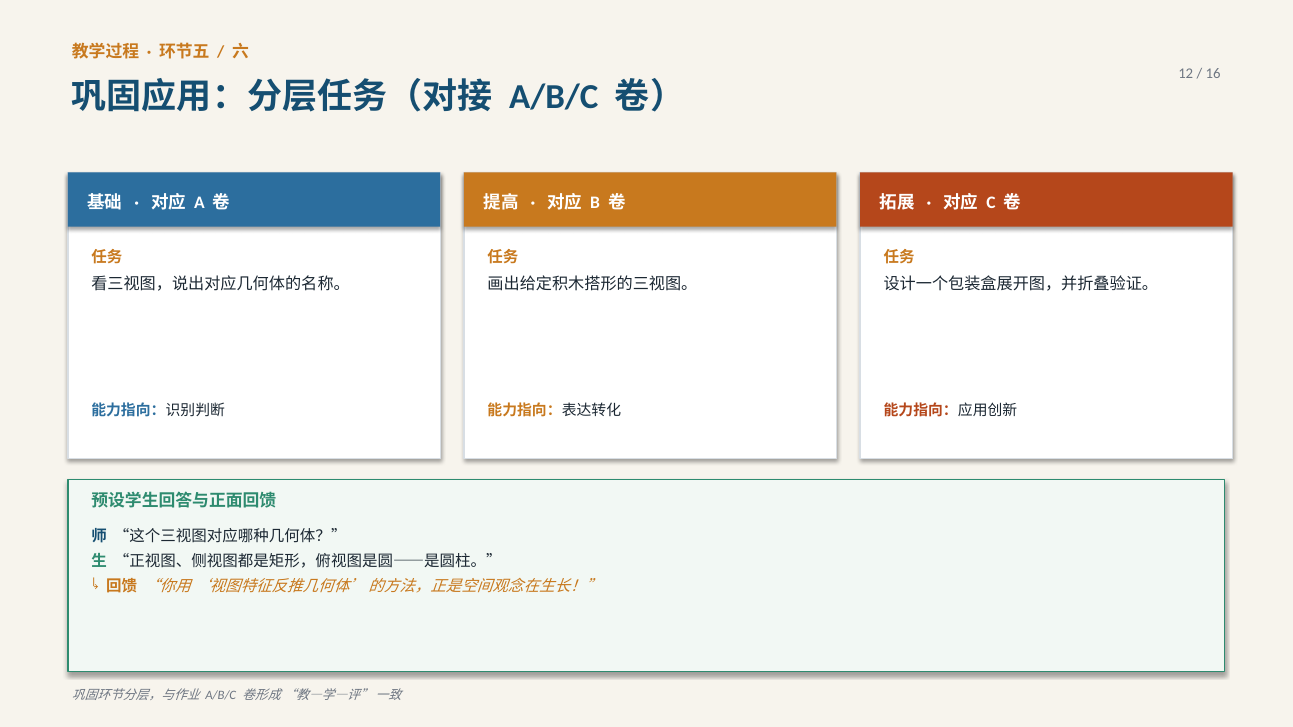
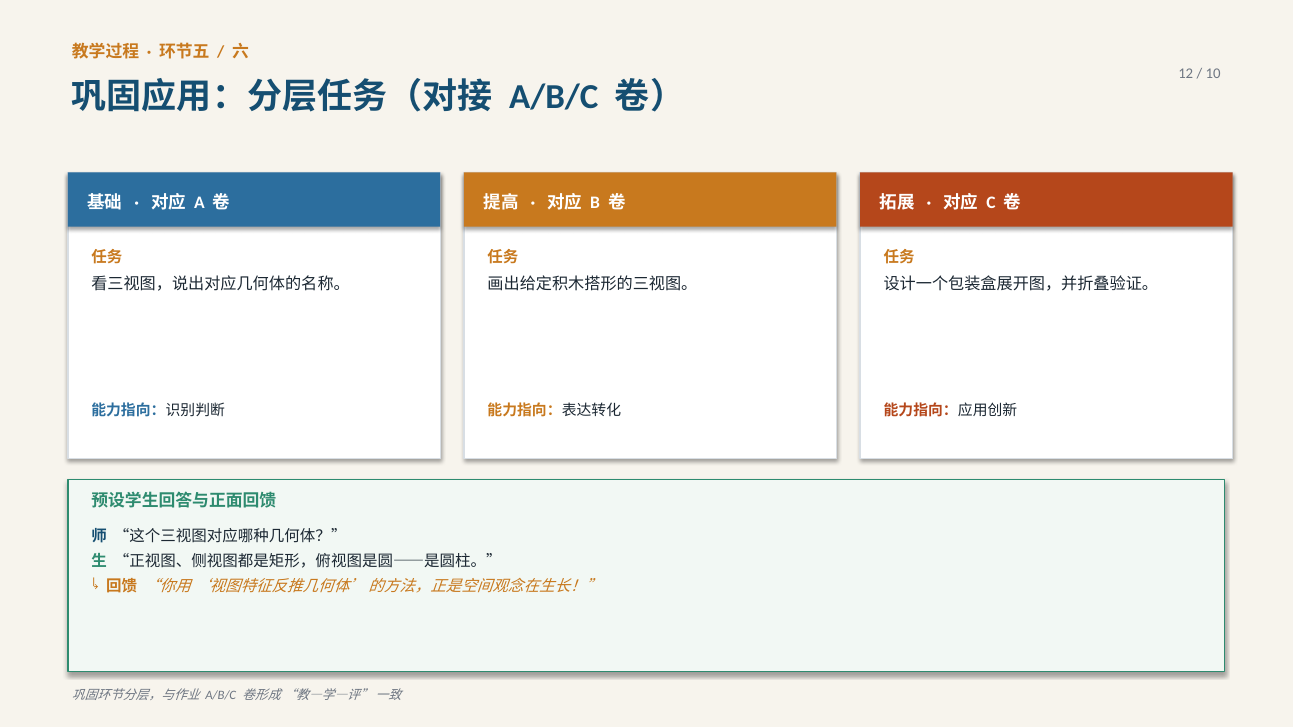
16: 16 -> 10
